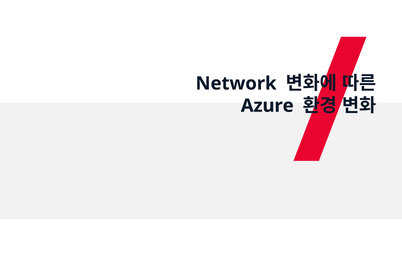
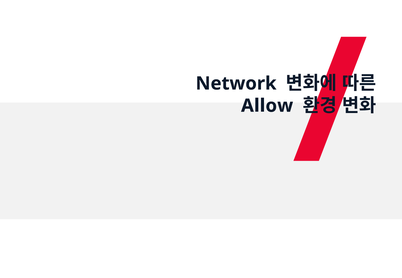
Azure: Azure -> Allow
